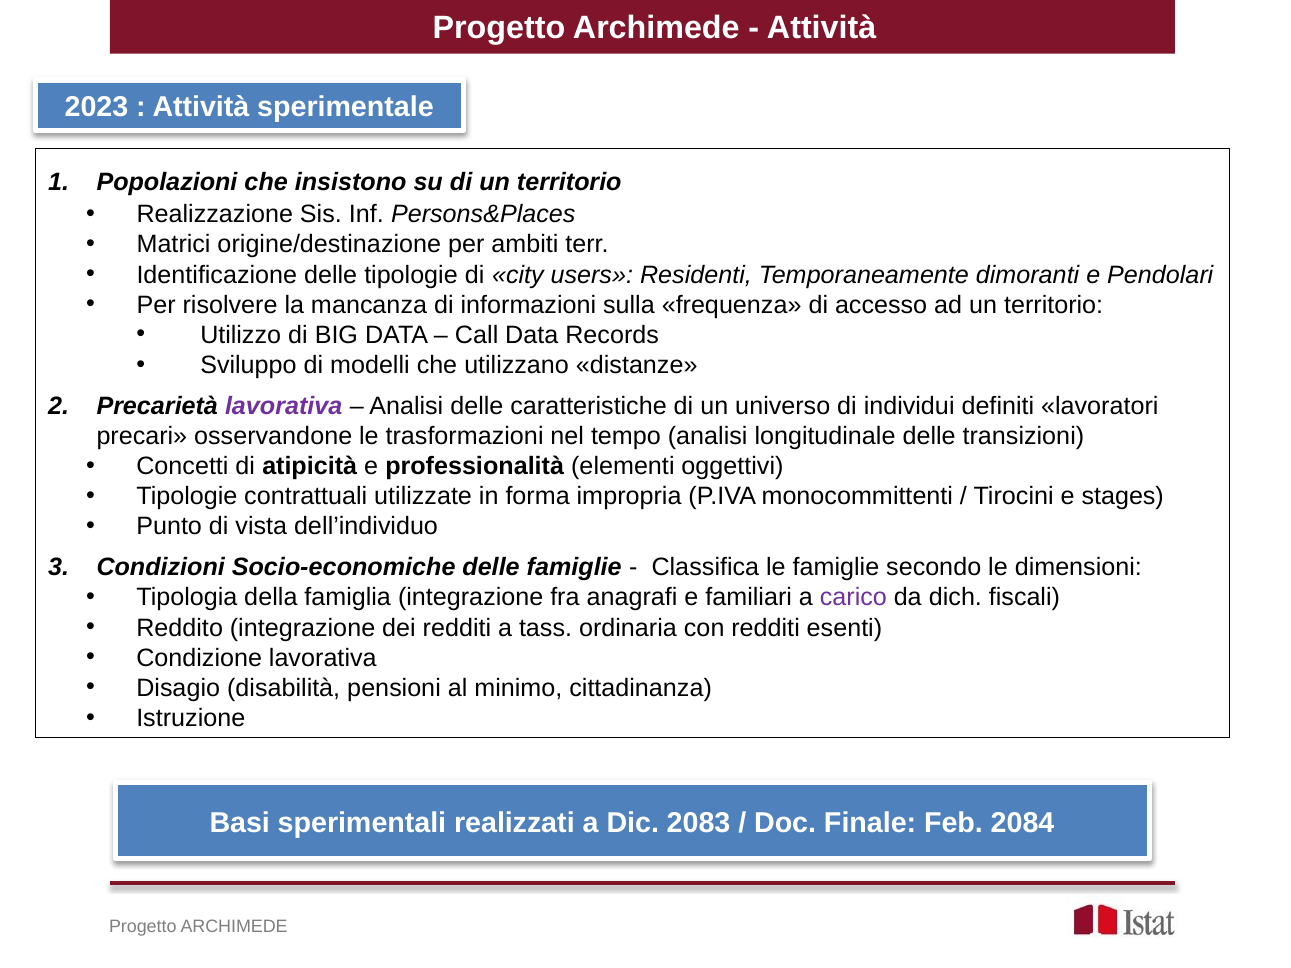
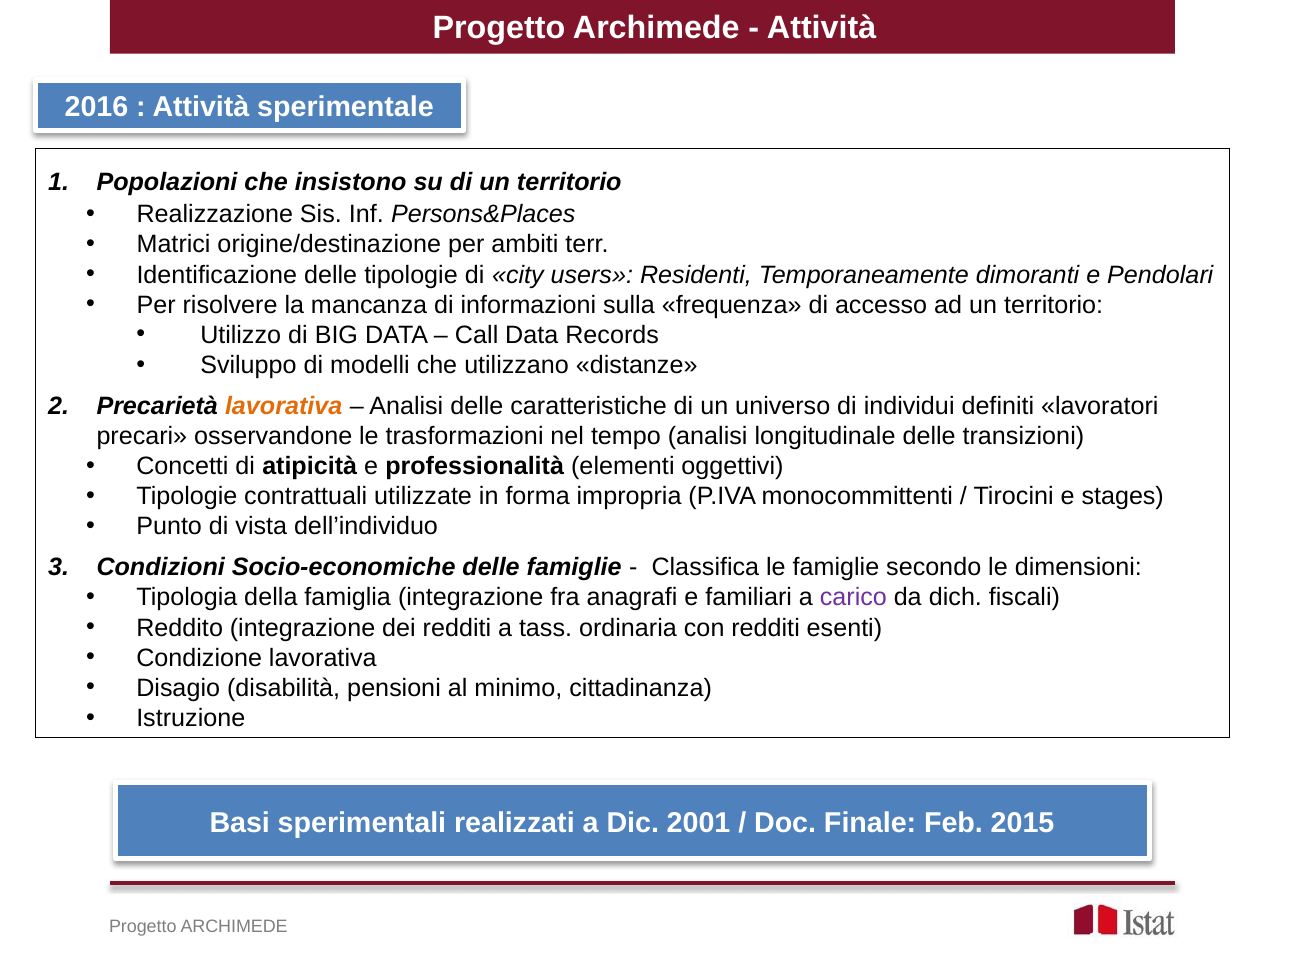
2023: 2023 -> 2016
lavorativa at (284, 406) colour: purple -> orange
2083: 2083 -> 2001
2084: 2084 -> 2015
